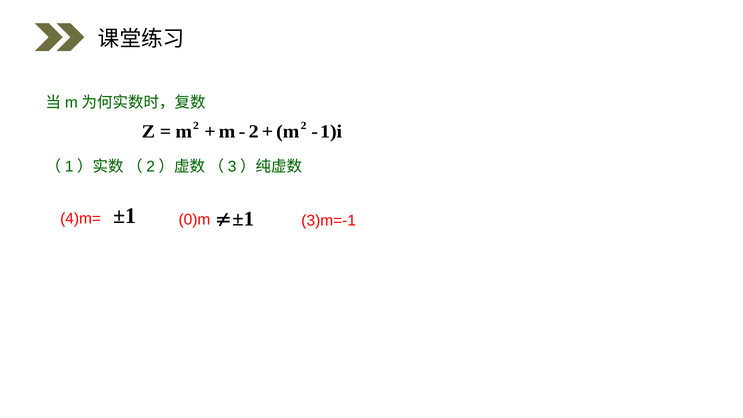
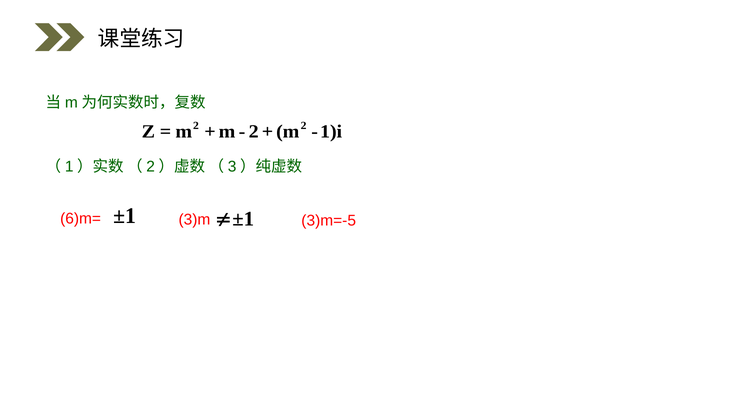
3)m=-1: 3)m=-1 -> 3)m=-5
4)m=: 4)m= -> 6)m=
0)m: 0)m -> 3)m
